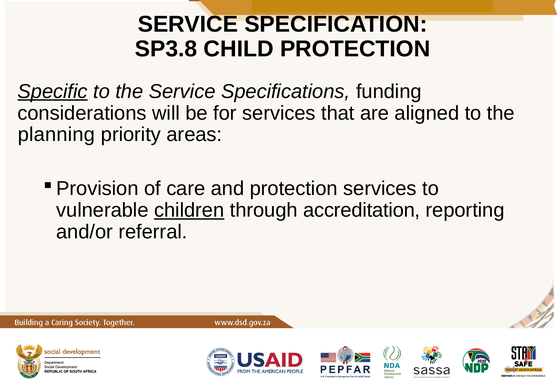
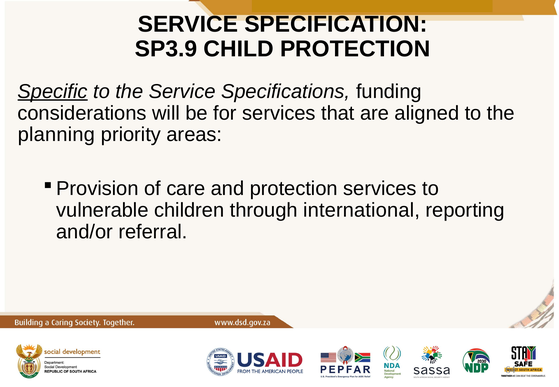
SP3.8: SP3.8 -> SP3.9
children underline: present -> none
accreditation: accreditation -> international
